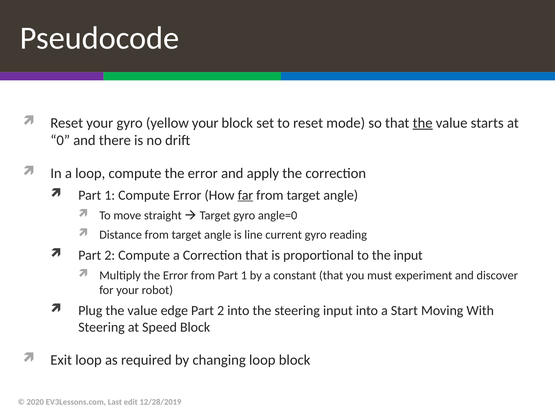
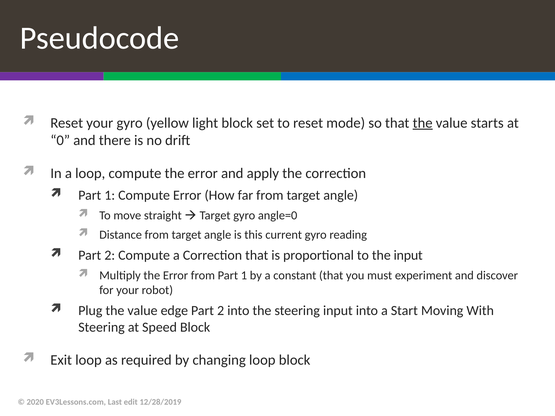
yellow your: your -> light
far underline: present -> none
line: line -> this
